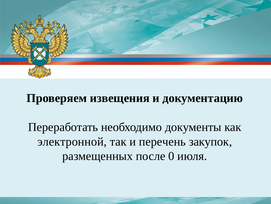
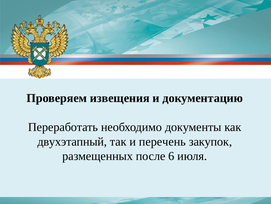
электронной: электронной -> двухэтапный
0: 0 -> 6
